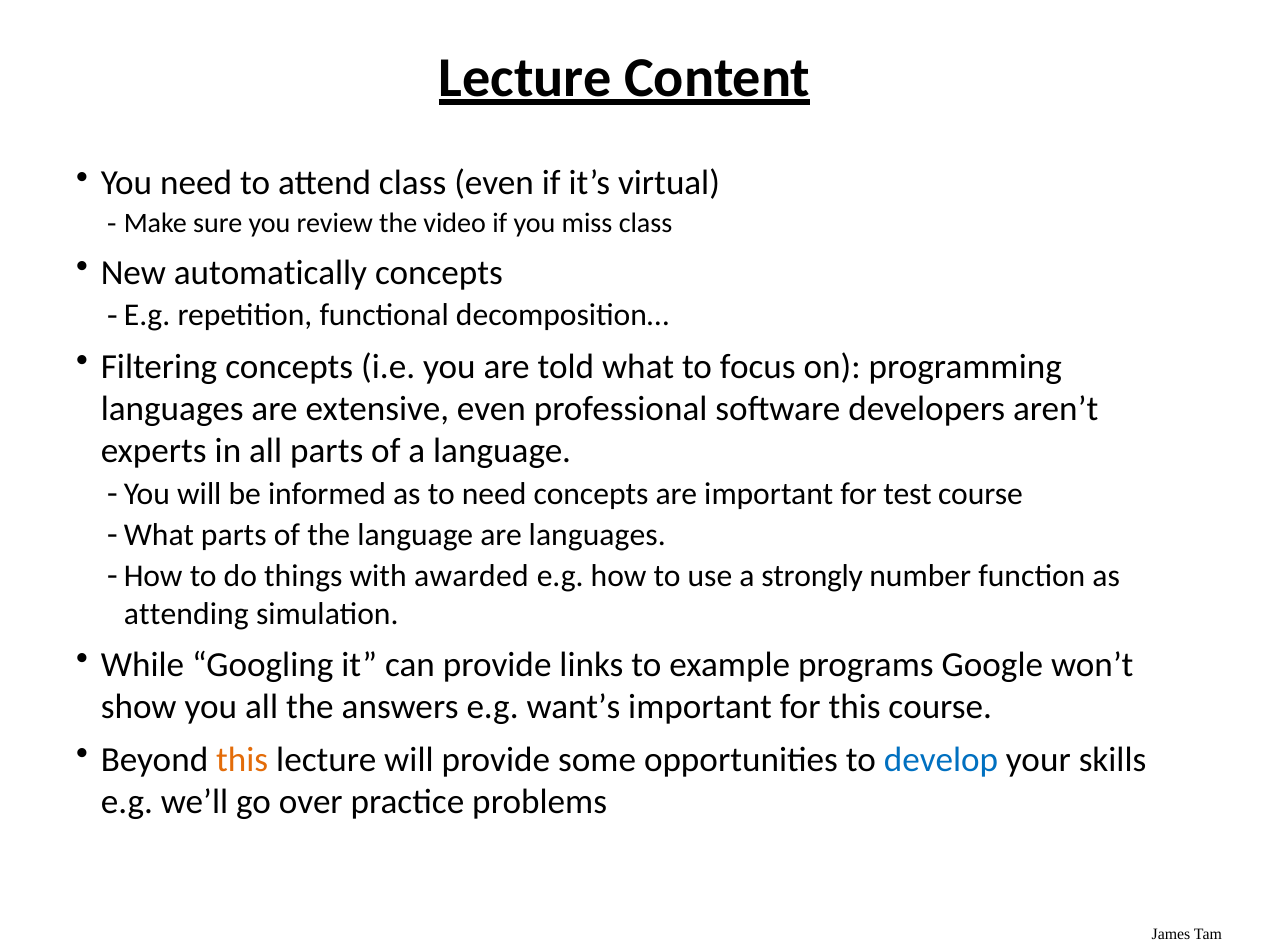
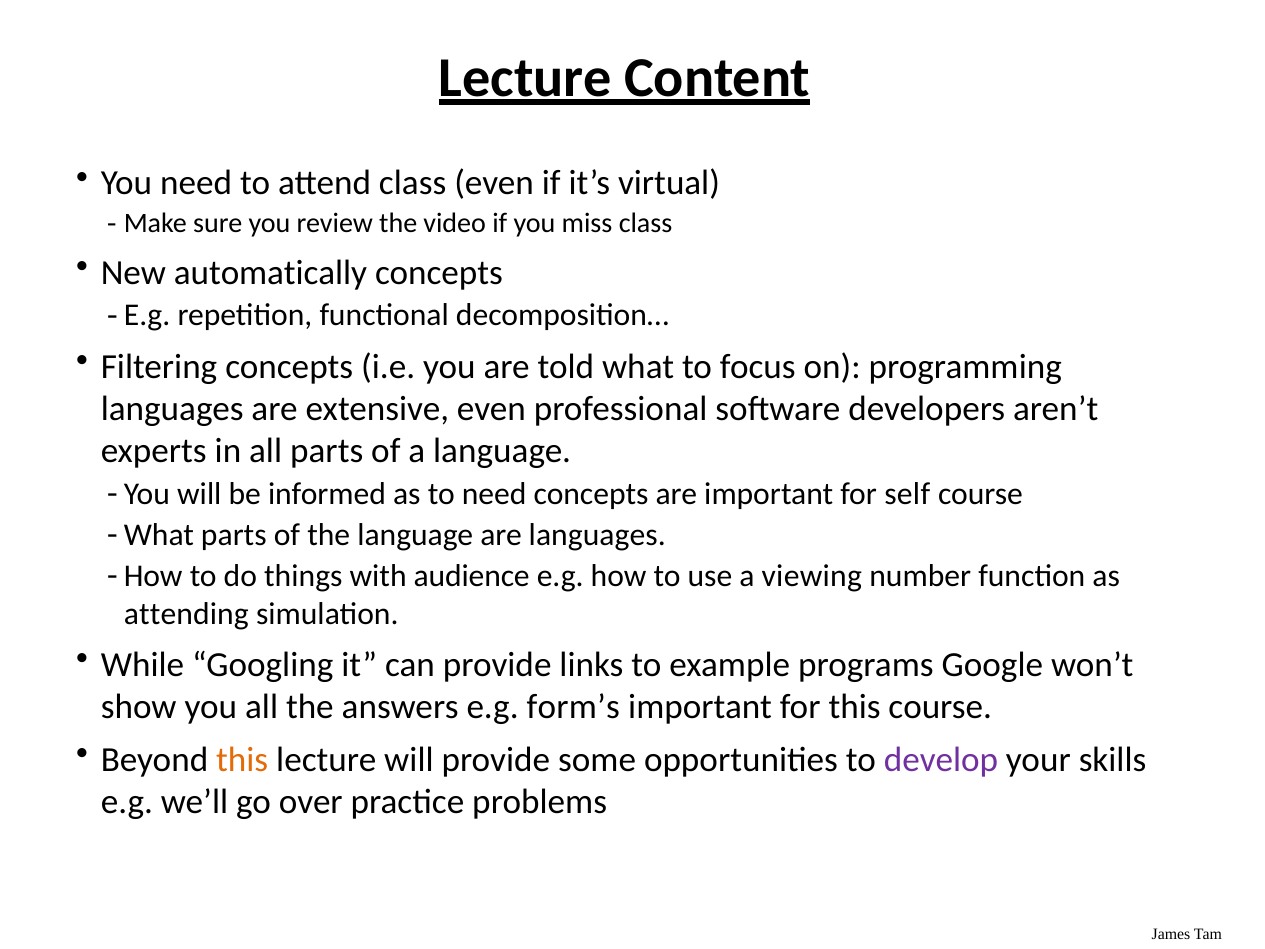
test: test -> self
awarded: awarded -> audience
strongly: strongly -> viewing
want’s: want’s -> form’s
develop colour: blue -> purple
